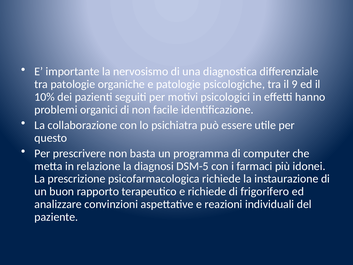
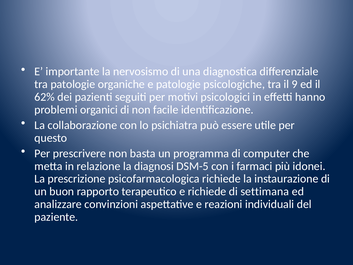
10%: 10% -> 62%
frigorifero: frigorifero -> settimana
